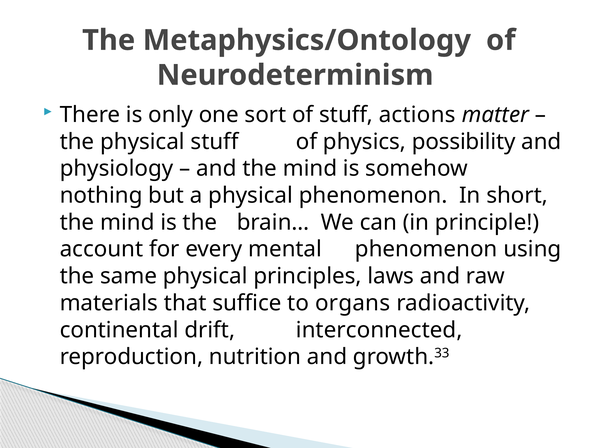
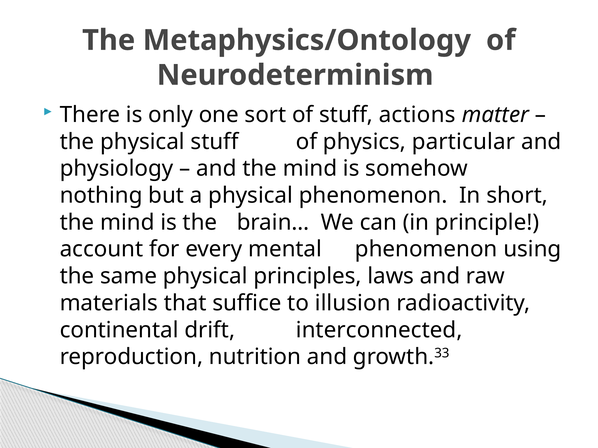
possibility: possibility -> particular
organs: organs -> illusion
